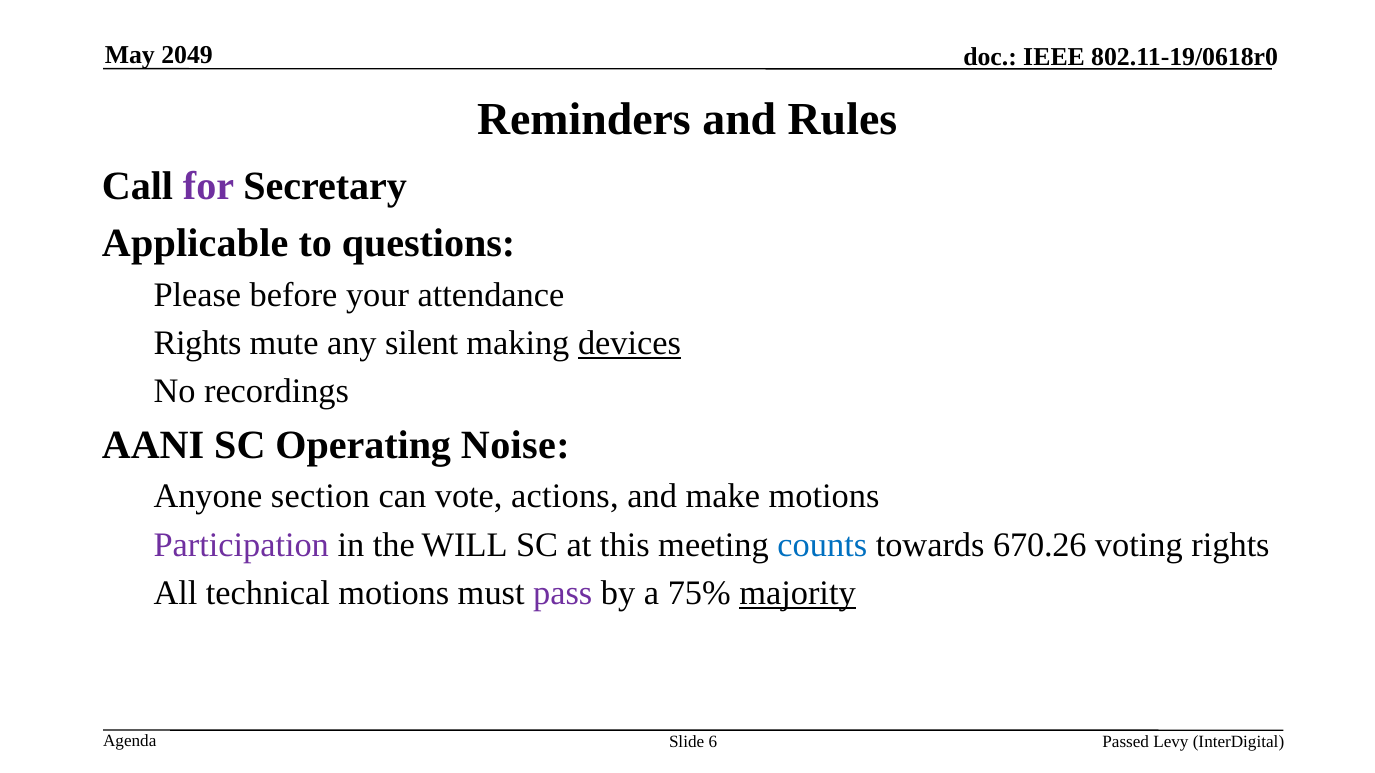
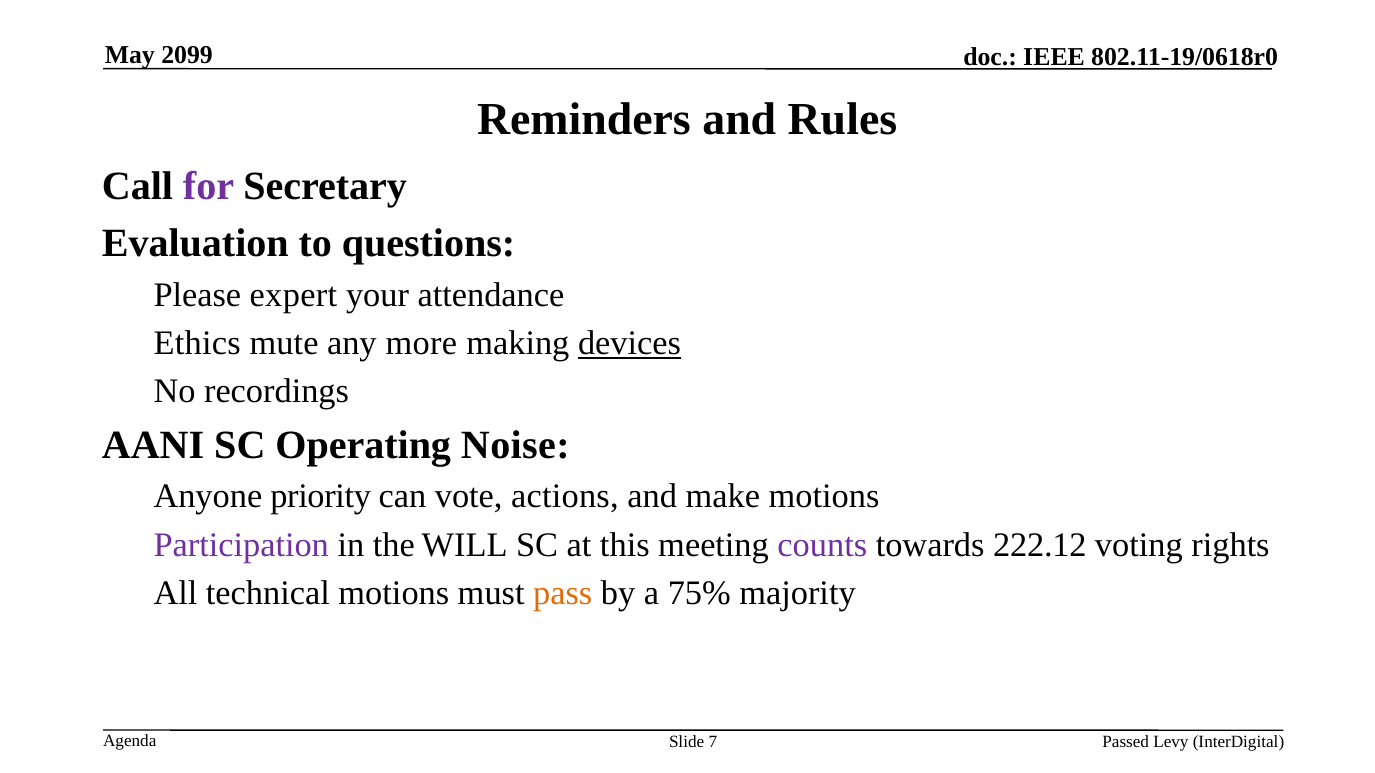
2049: 2049 -> 2099
Applicable: Applicable -> Evaluation
before: before -> expert
Rights at (198, 343): Rights -> Ethics
silent: silent -> more
section: section -> priority
counts colour: blue -> purple
670.26: 670.26 -> 222.12
pass colour: purple -> orange
majority underline: present -> none
6: 6 -> 7
